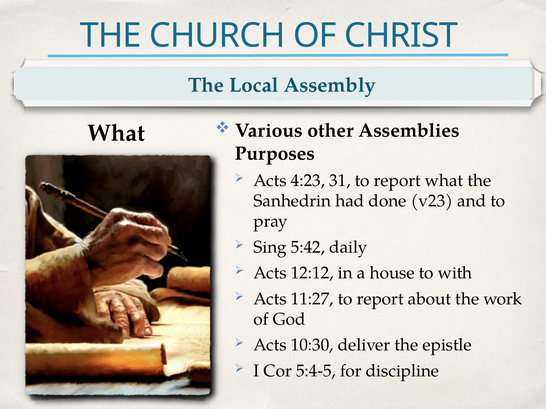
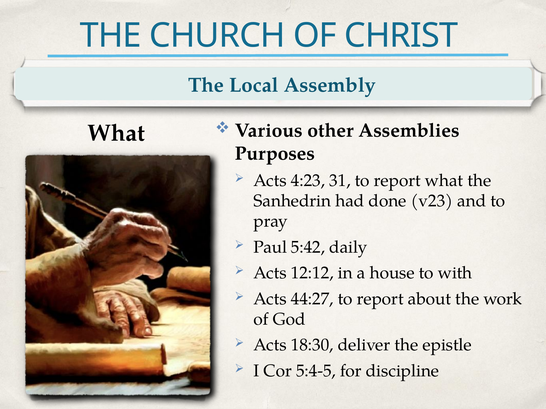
Sing: Sing -> Paul
11:27: 11:27 -> 44:27
10:30: 10:30 -> 18:30
